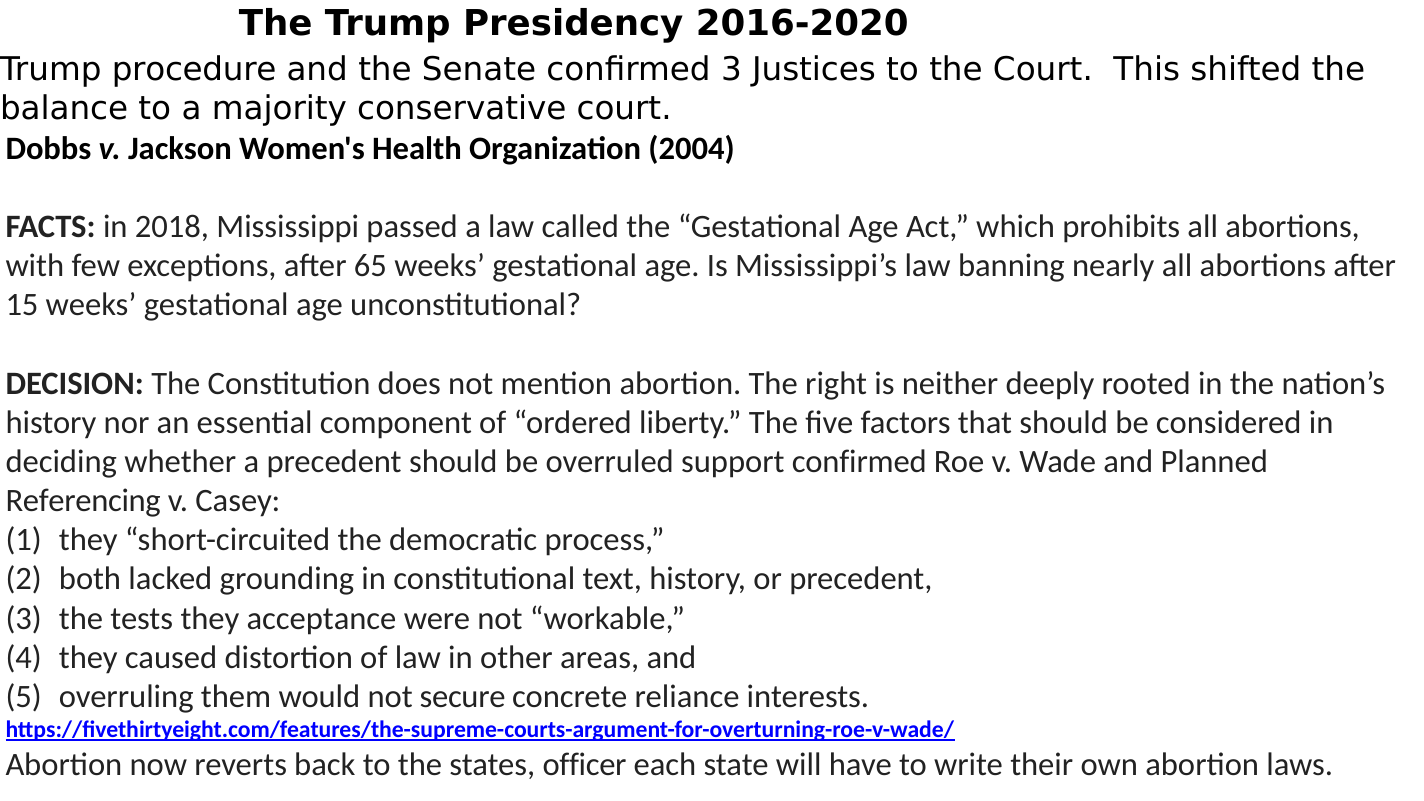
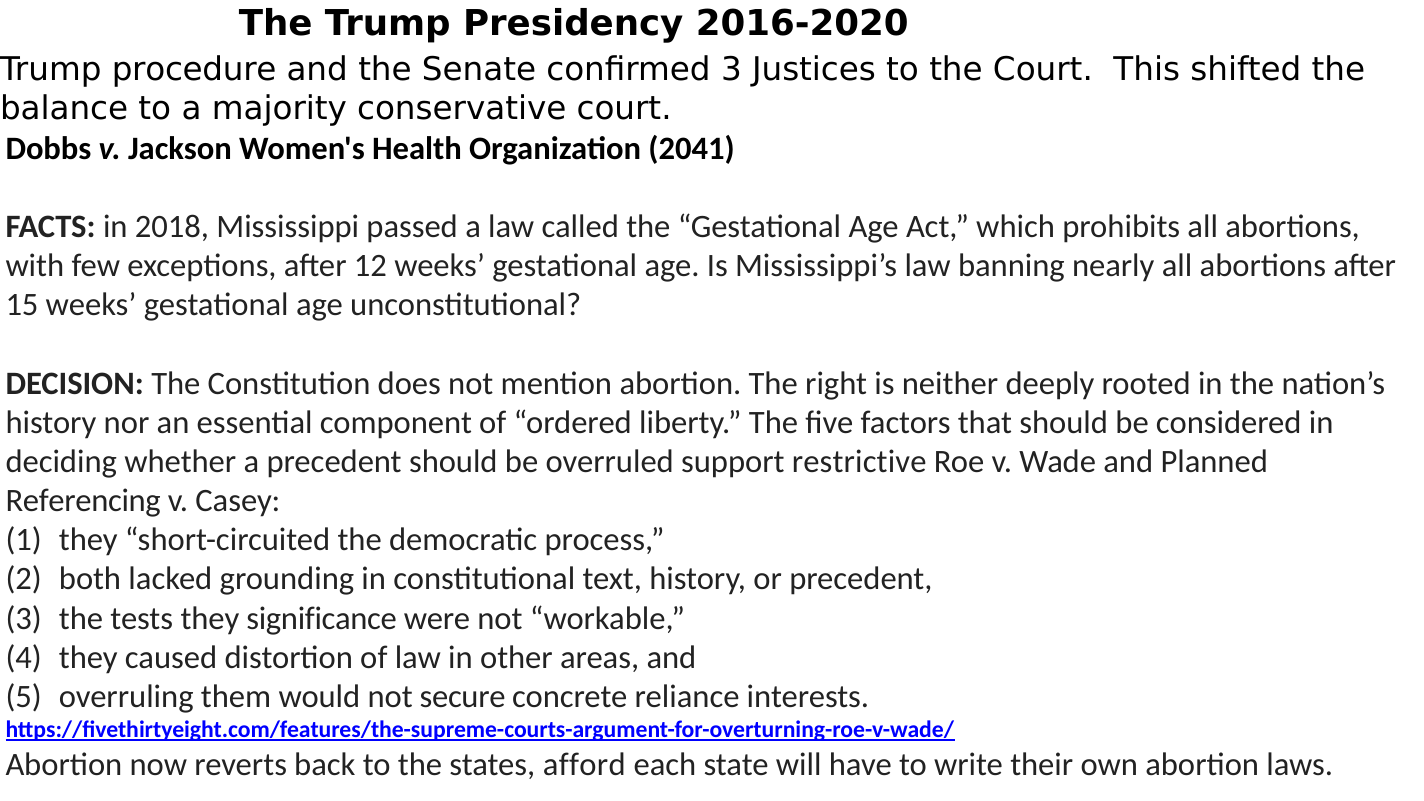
2004: 2004 -> 2041
65: 65 -> 12
support confirmed: confirmed -> restrictive
acceptance: acceptance -> significance
officer: officer -> afford
